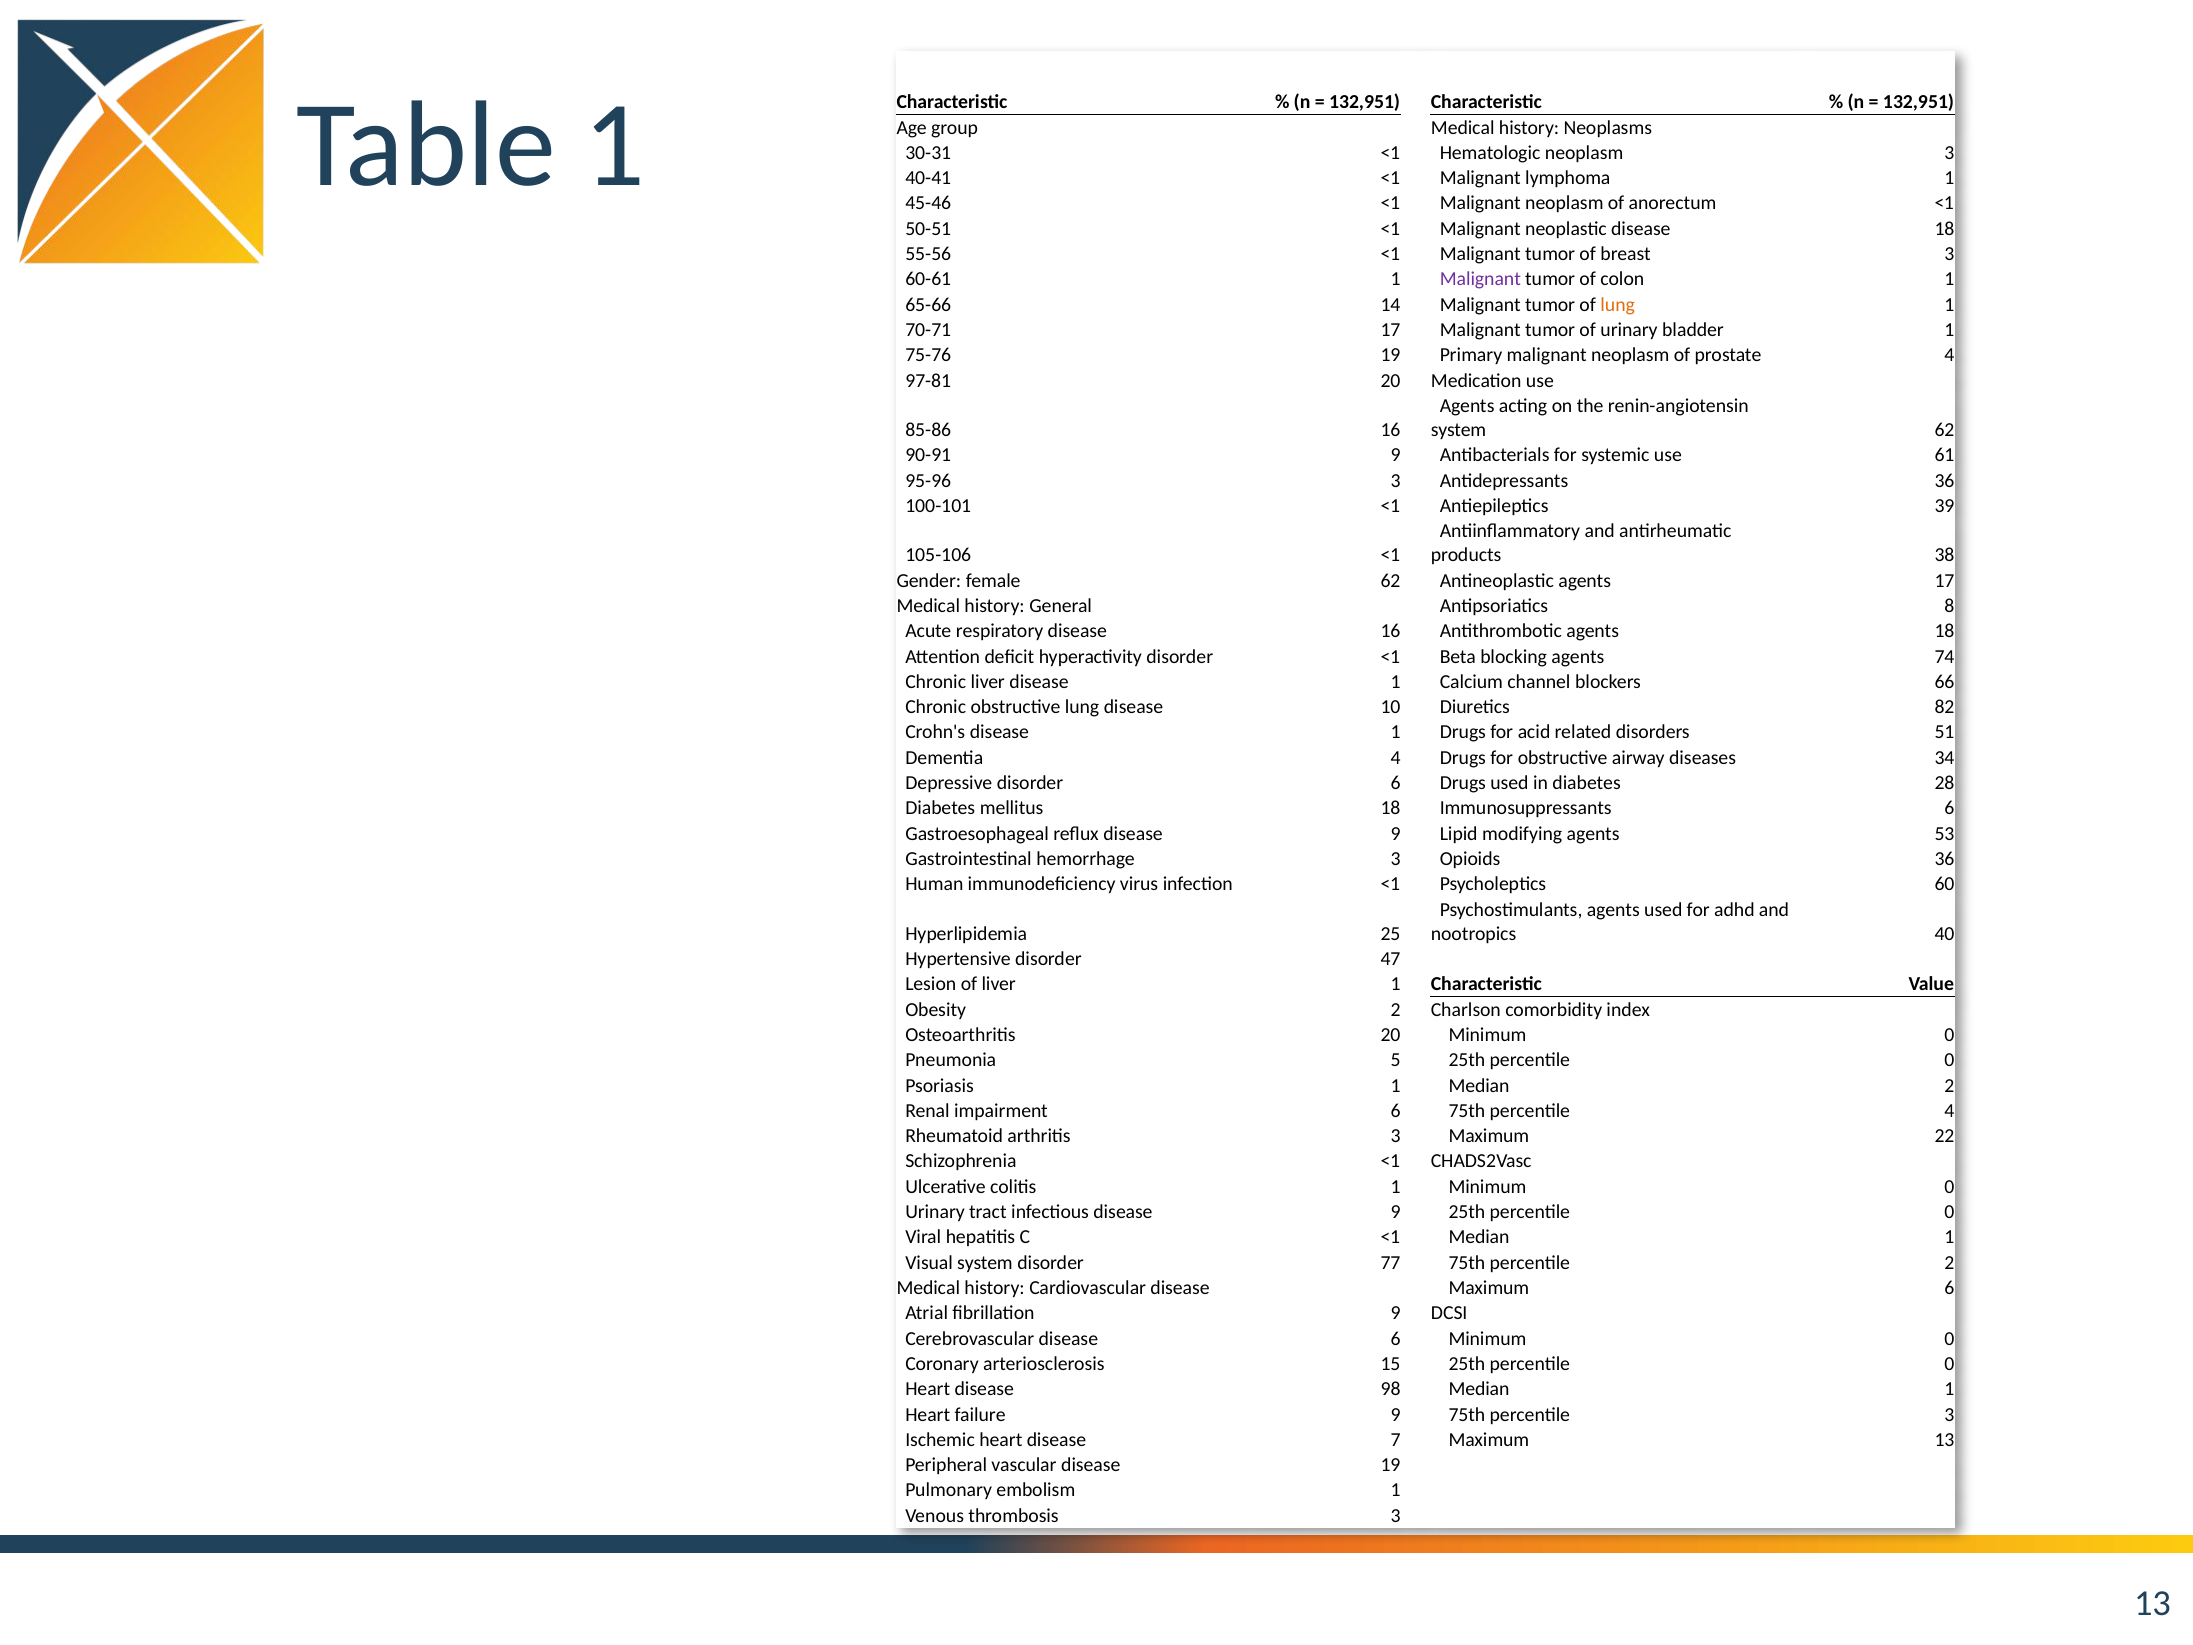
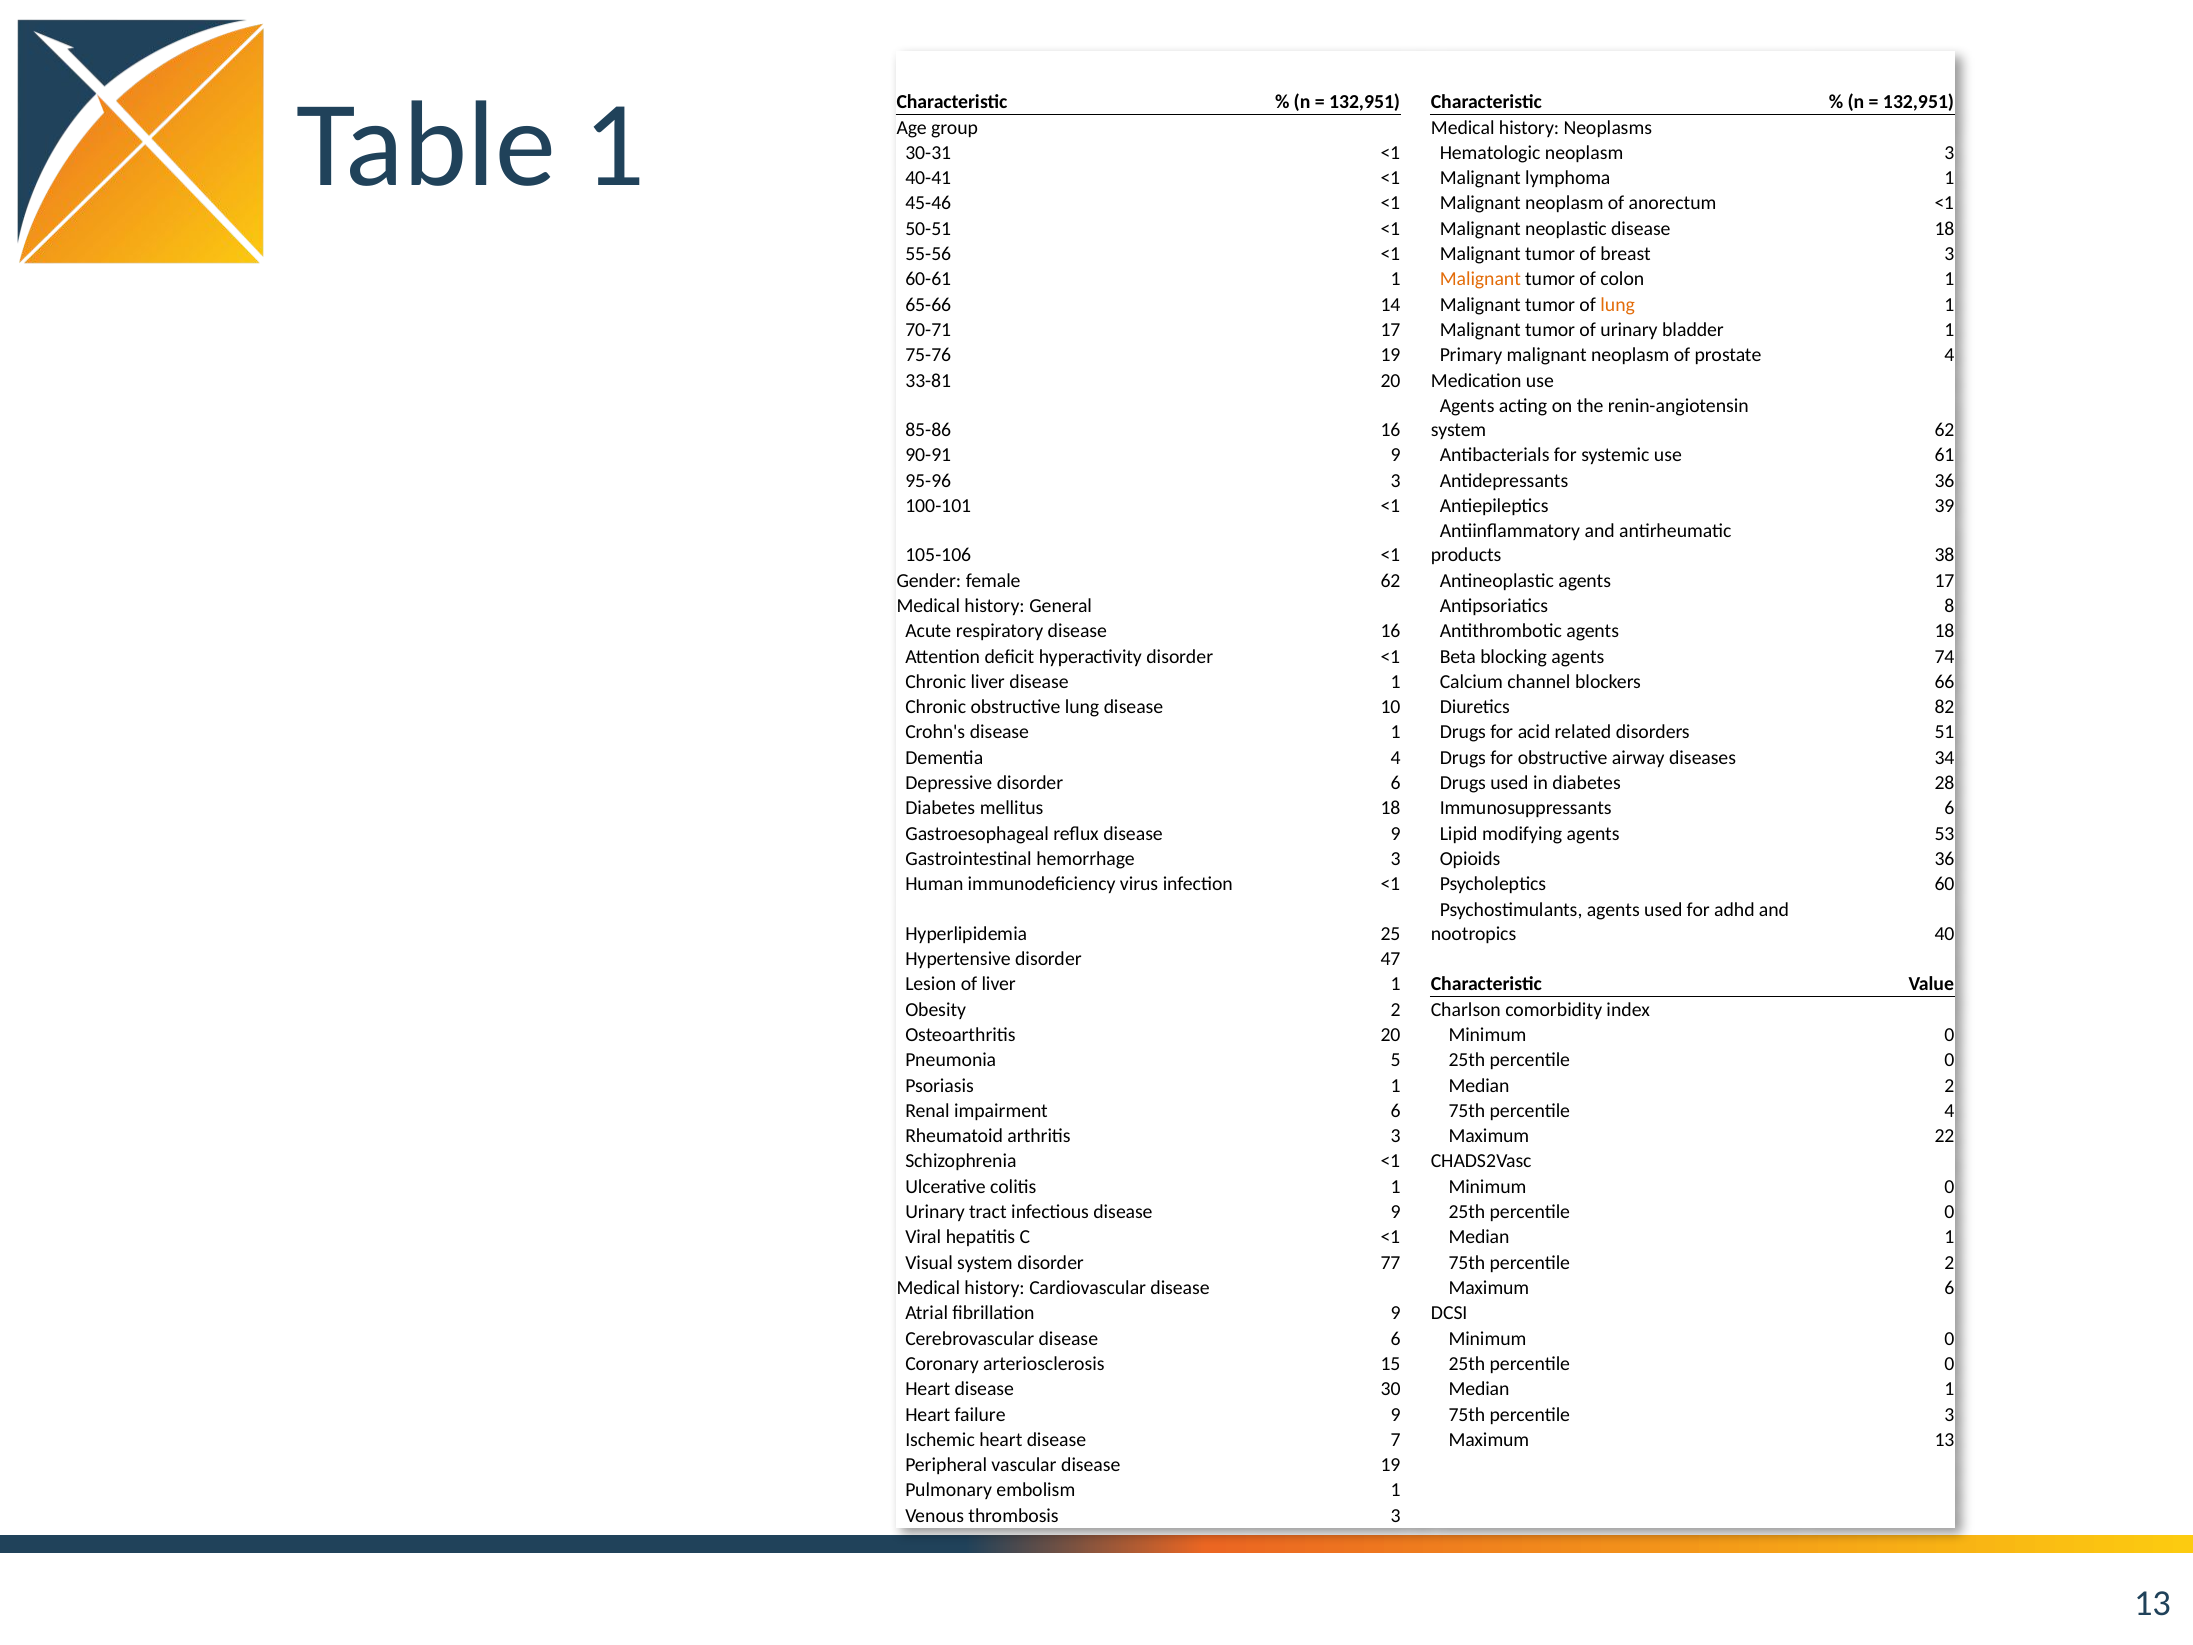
Malignant at (1480, 279) colour: purple -> orange
97-81: 97-81 -> 33-81
98: 98 -> 30
